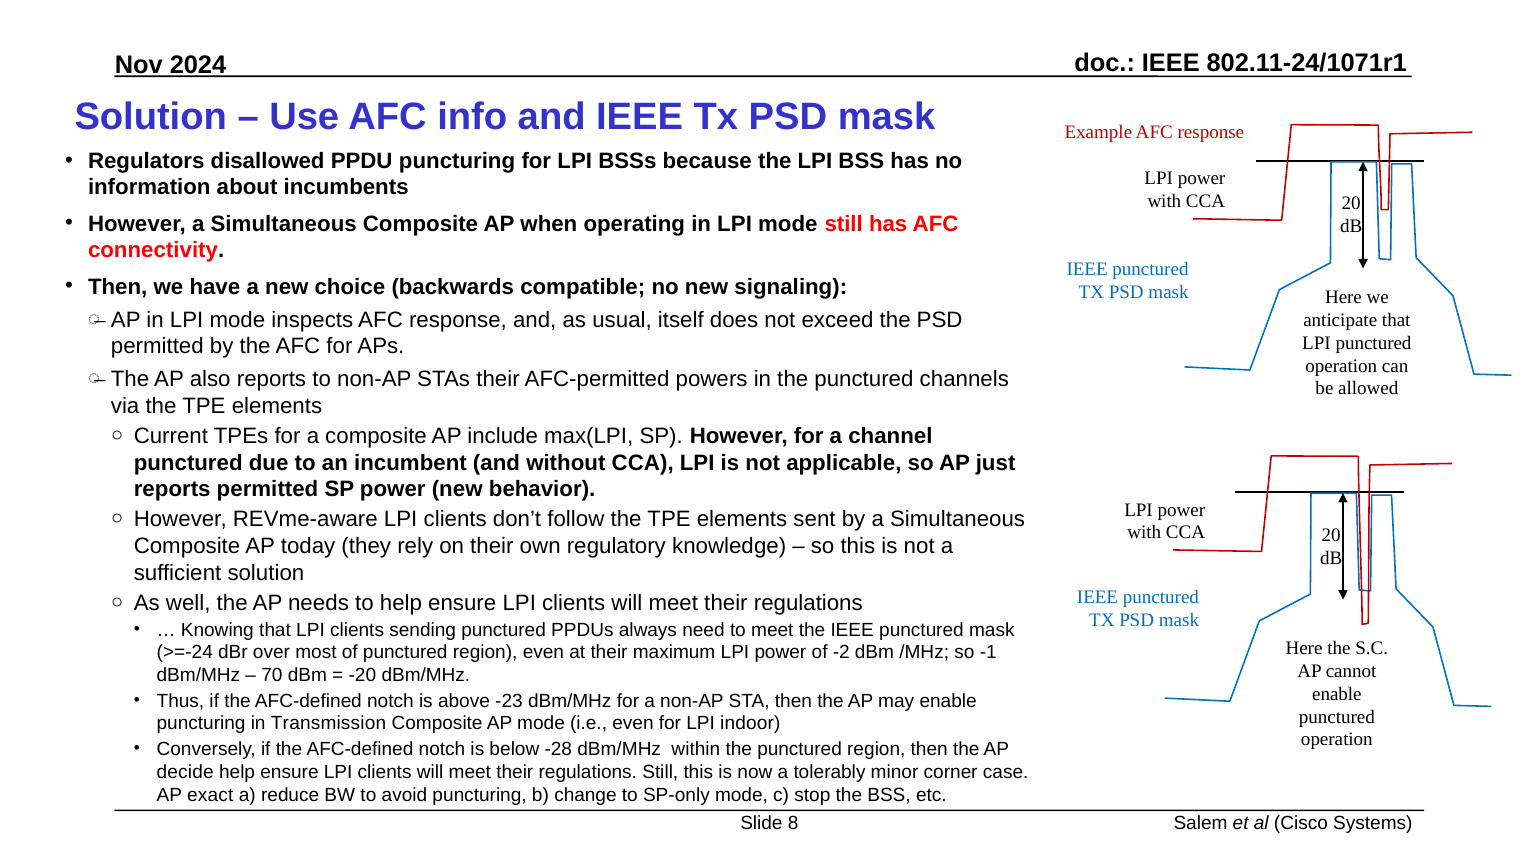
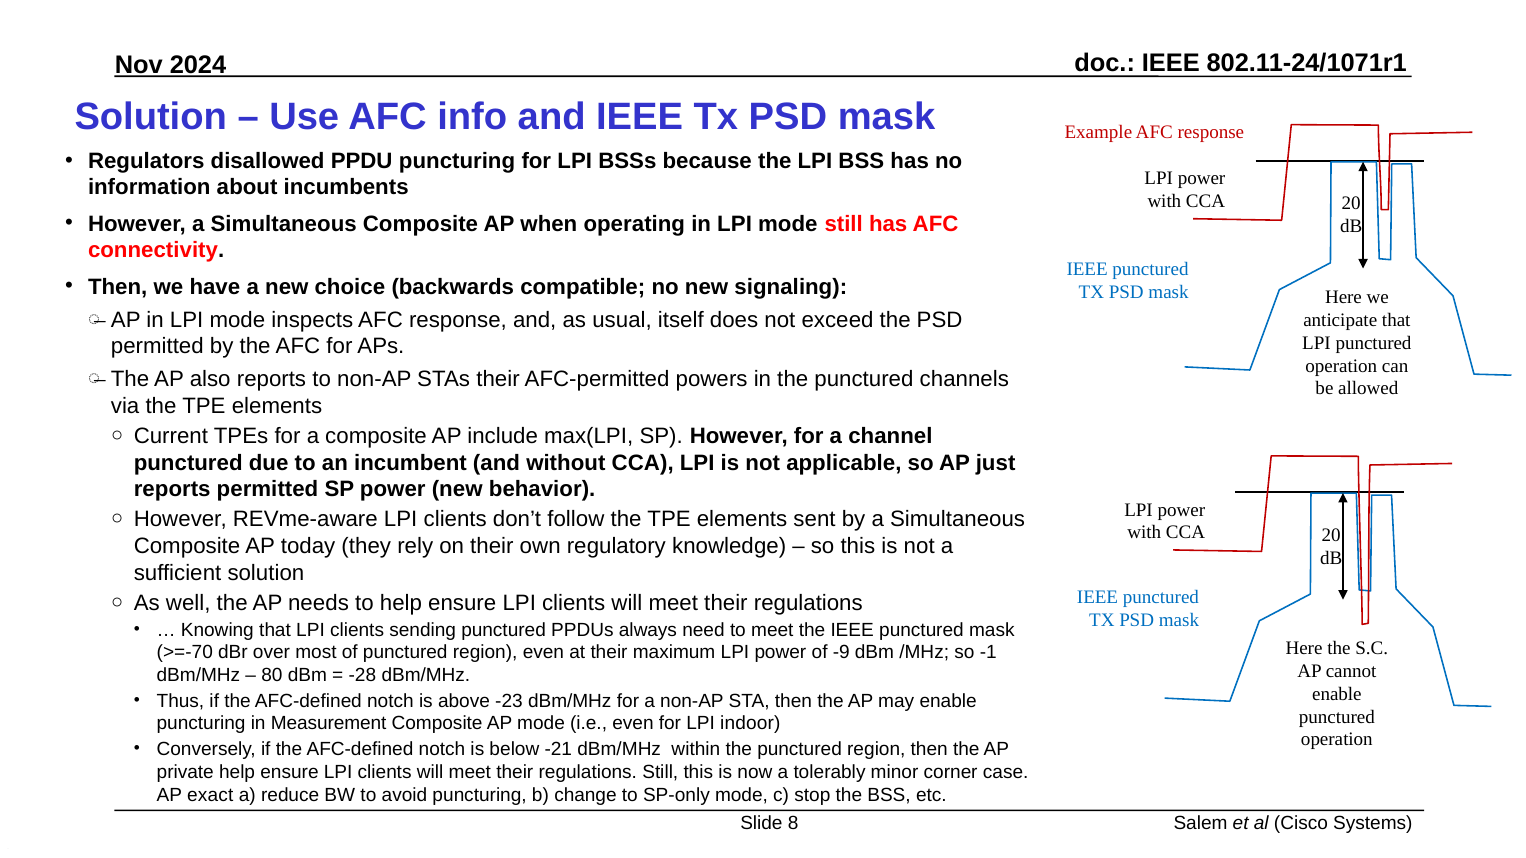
>=-24: >=-24 -> >=-70
-2: -2 -> -9
70: 70 -> 80
-20: -20 -> -28
Transmission: Transmission -> Measurement
-28: -28 -> -21
decide: decide -> private
